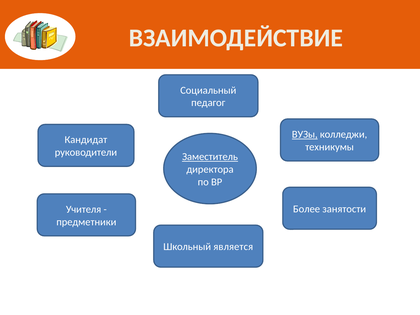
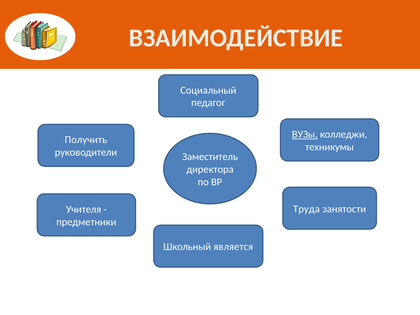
Кандидат: Кандидат -> Получить
Заместитель underline: present -> none
Более: Более -> Труда
